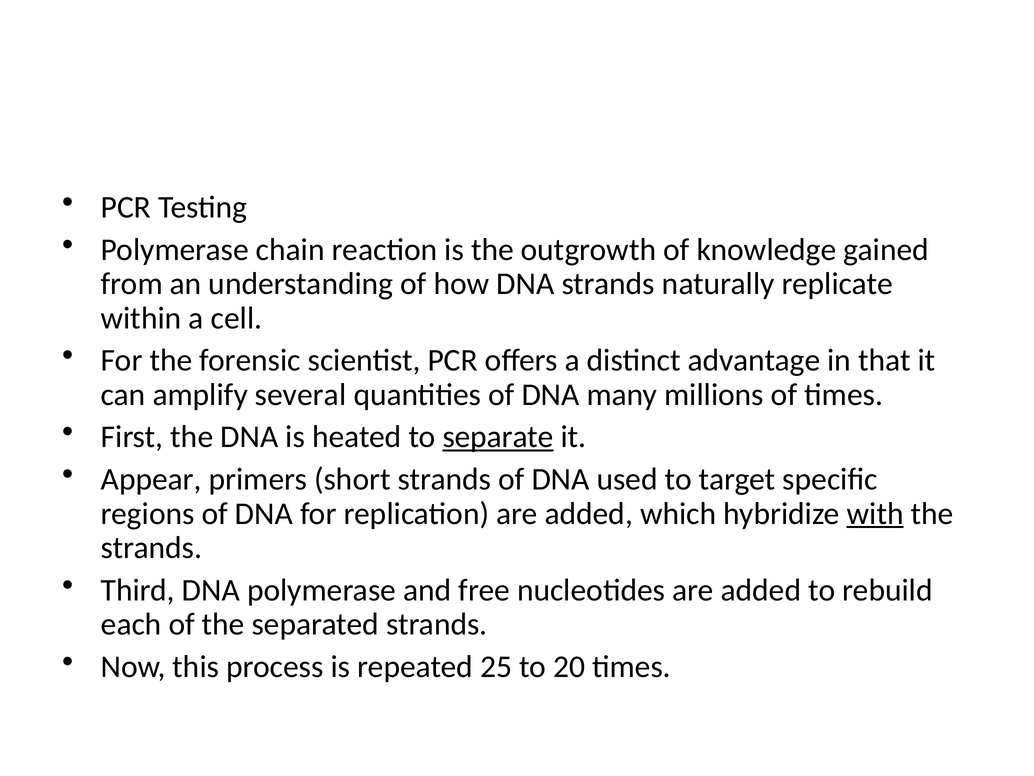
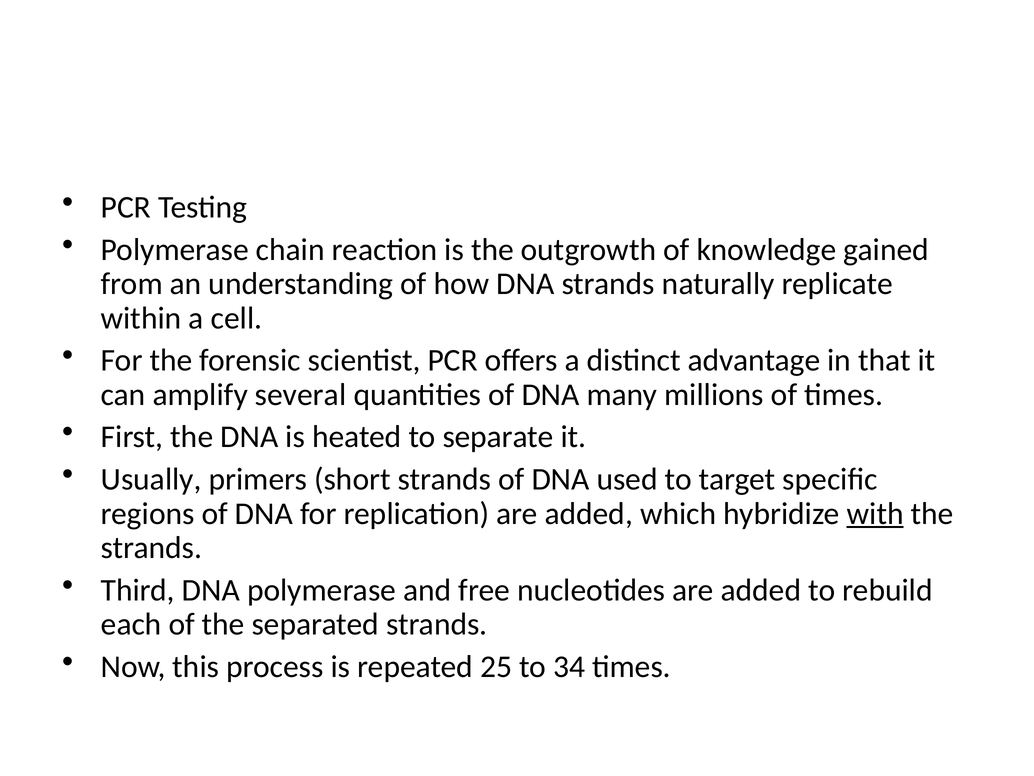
separate underline: present -> none
Appear: Appear -> Usually
20: 20 -> 34
